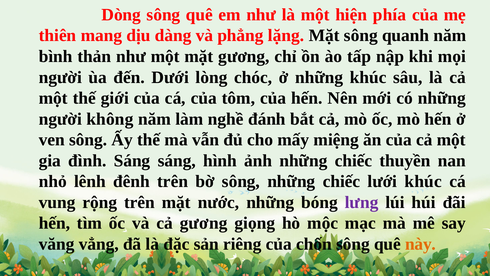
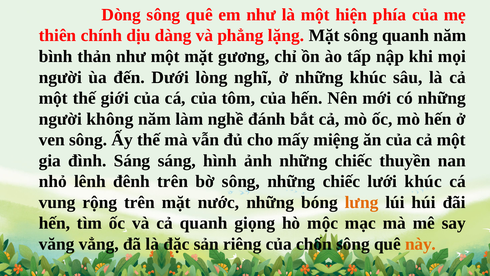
mang: mang -> chính
chóc: chóc -> nghĩ
lưng colour: purple -> orange
cả gương: gương -> quanh
